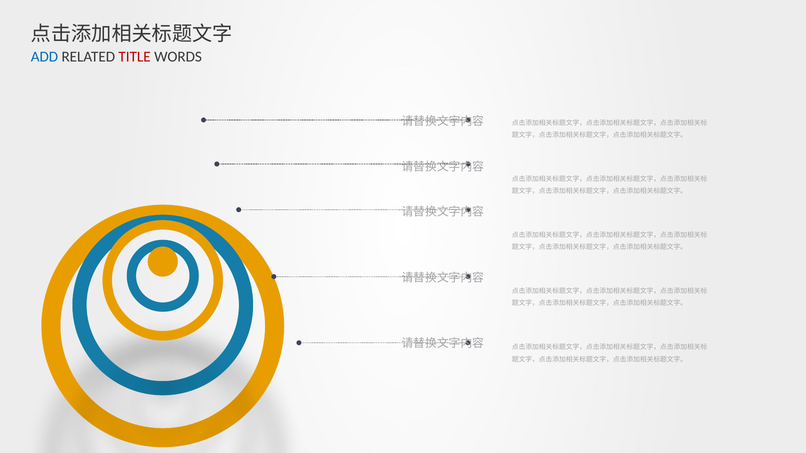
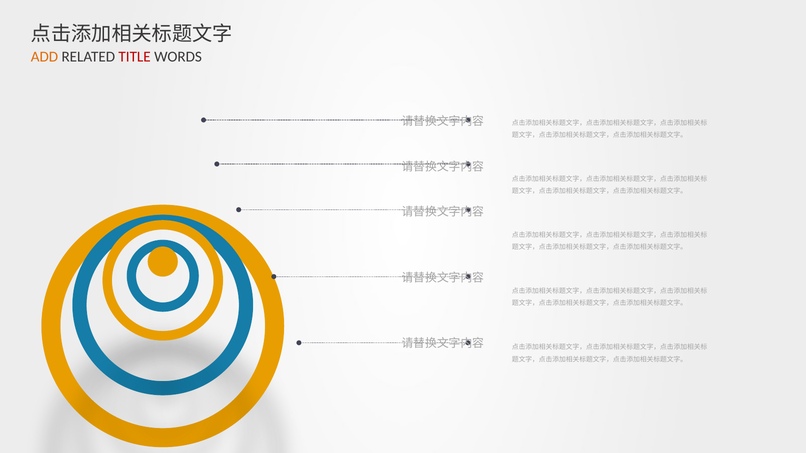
ADD colour: blue -> orange
